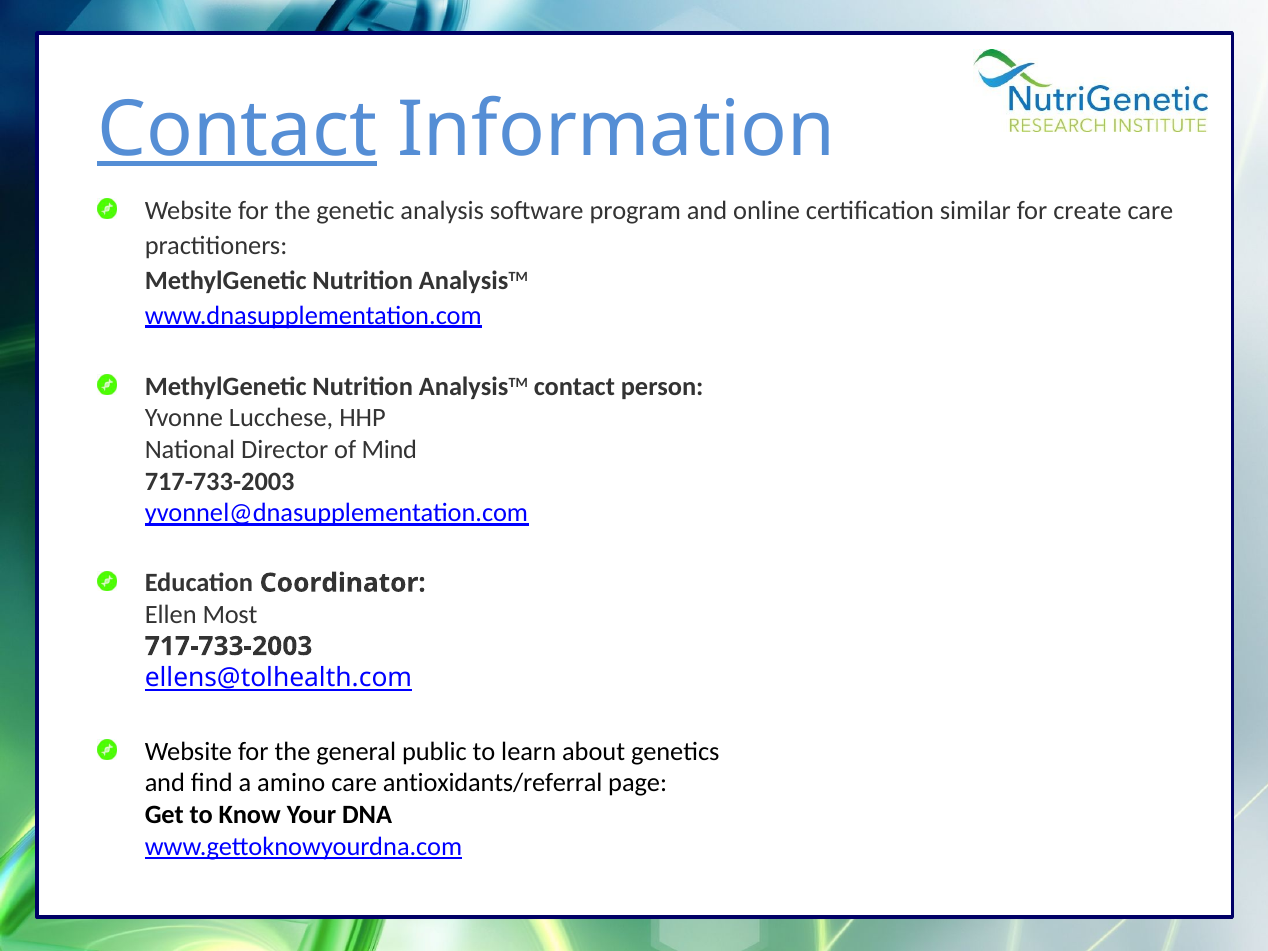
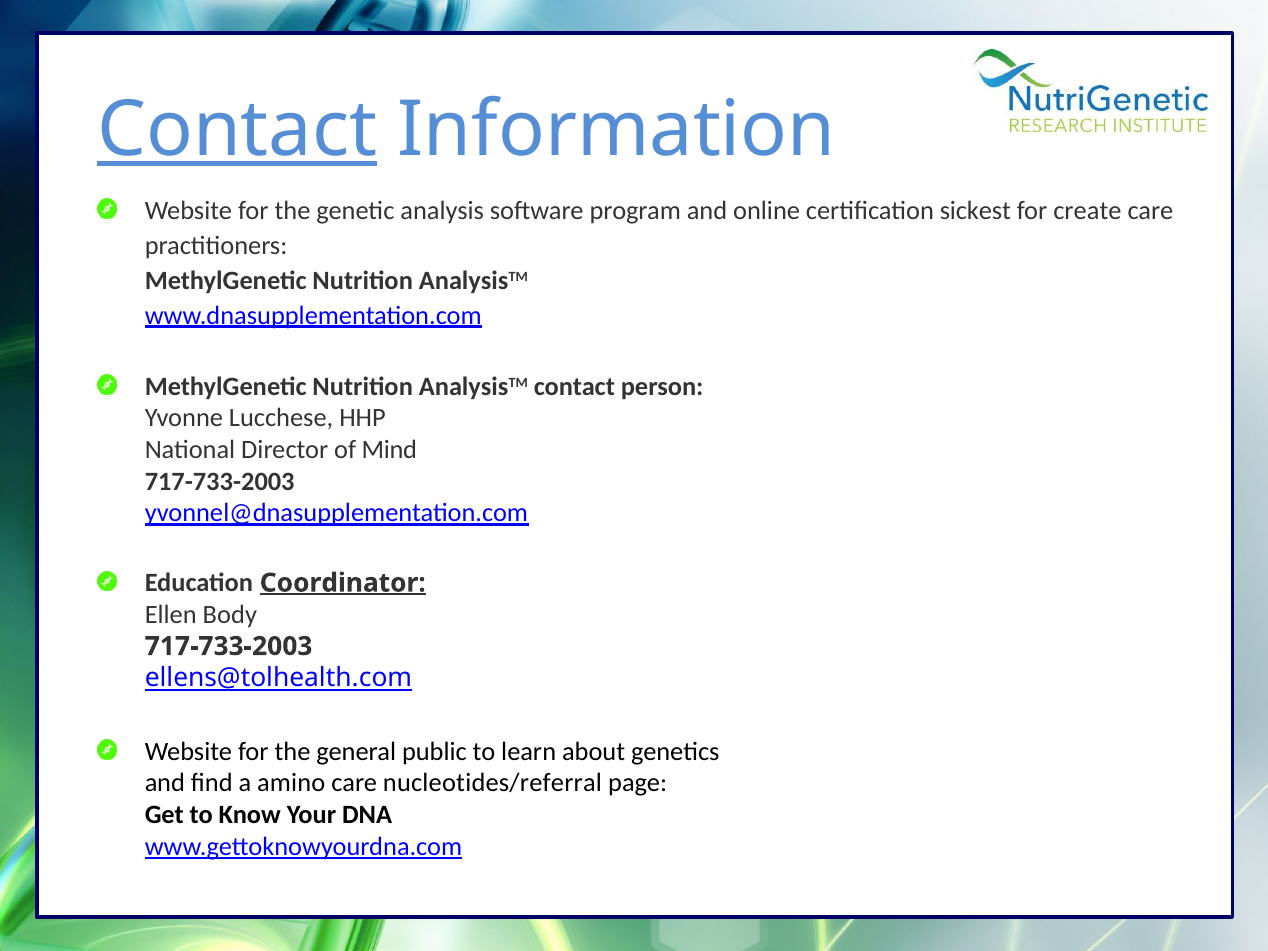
similar: similar -> sickest
Coordinator underline: none -> present
Most: Most -> Body
antioxidants/referral: antioxidants/referral -> nucleotides/referral
